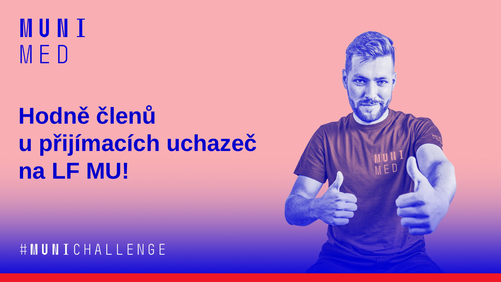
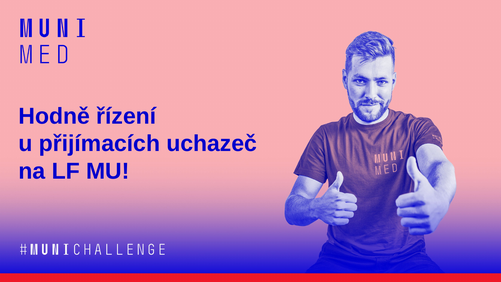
členů: členů -> řízení
